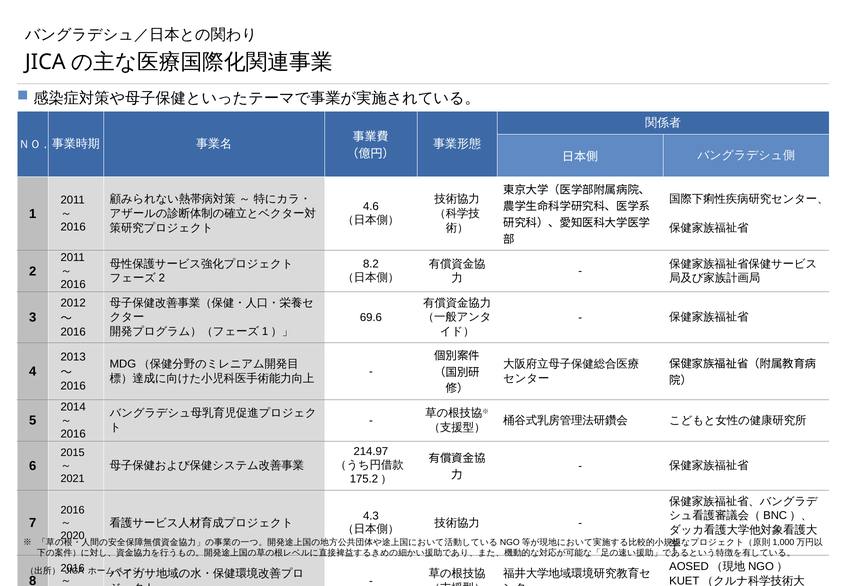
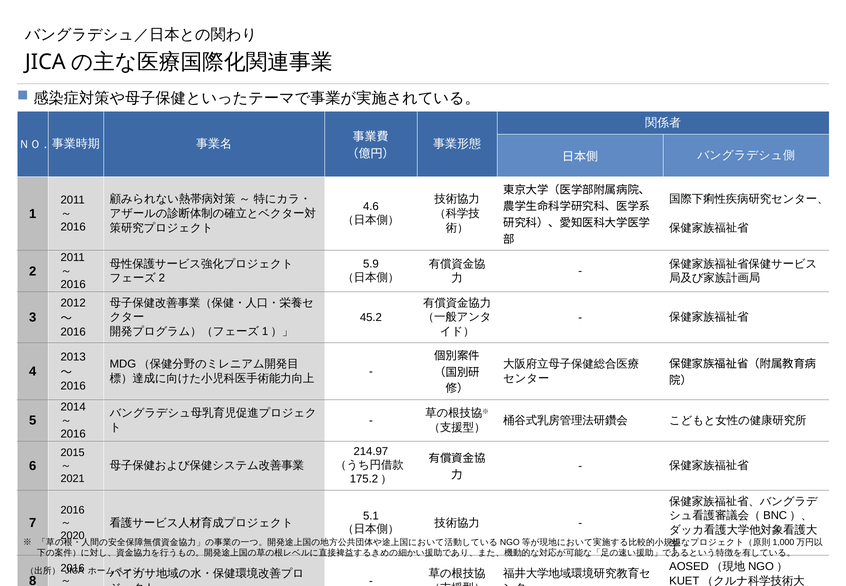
8.2: 8.2 -> 5.9
69.6: 69.6 -> 45.2
4.3: 4.3 -> 5.1
